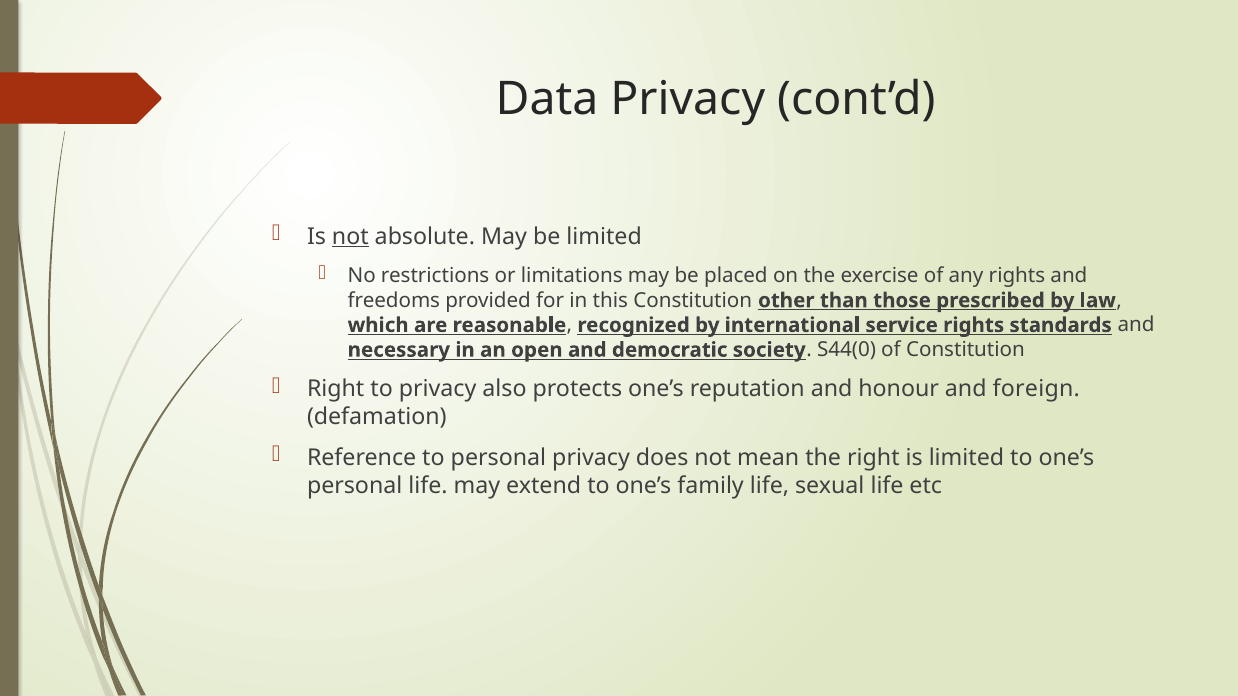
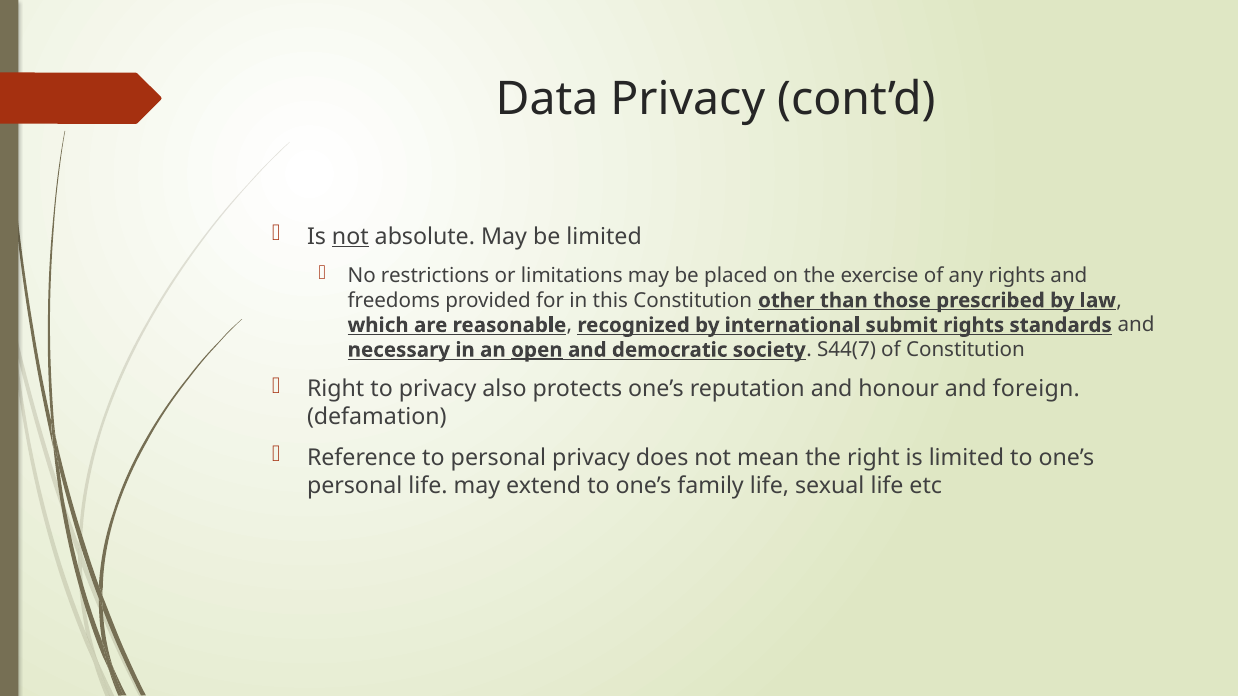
service: service -> submit
open underline: none -> present
S44(0: S44(0 -> S44(7
